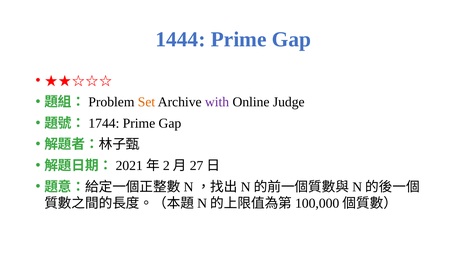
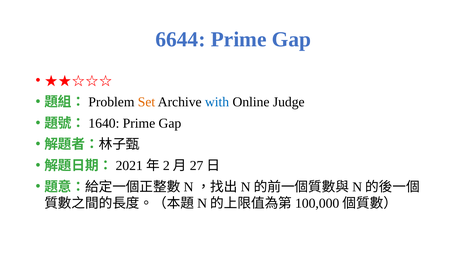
1444: 1444 -> 6644
with colour: purple -> blue
1744: 1744 -> 1640
